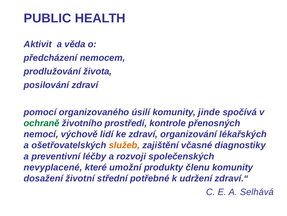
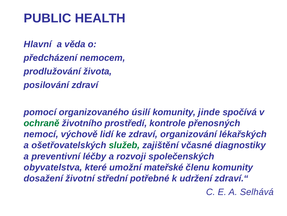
Aktivit: Aktivit -> Hlavní
služeb colour: orange -> green
nevyplacené: nevyplacené -> obyvatelstva
produkty: produkty -> mateřské
